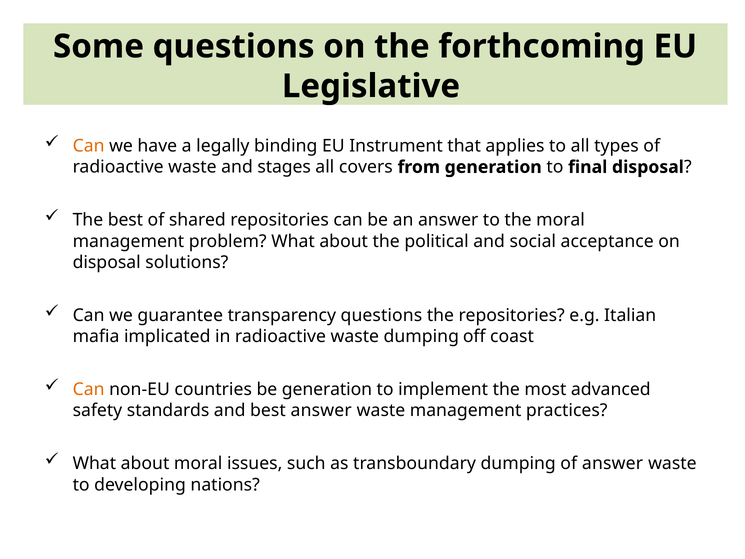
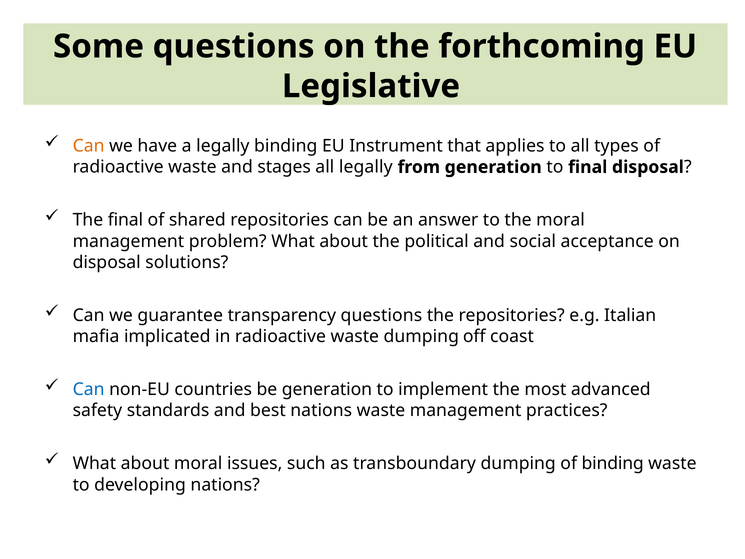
all covers: covers -> legally
The best: best -> final
Can at (89, 389) colour: orange -> blue
best answer: answer -> nations
of answer: answer -> binding
